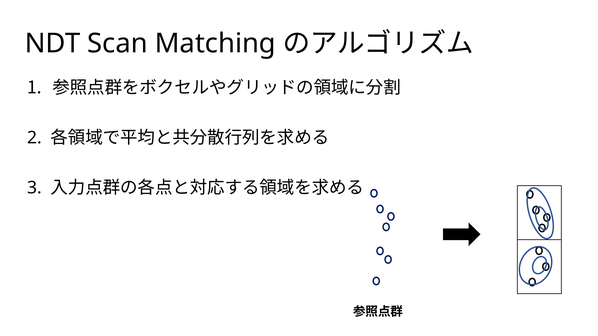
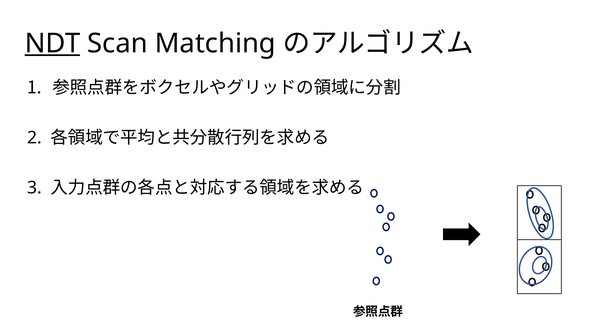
NDT underline: none -> present
